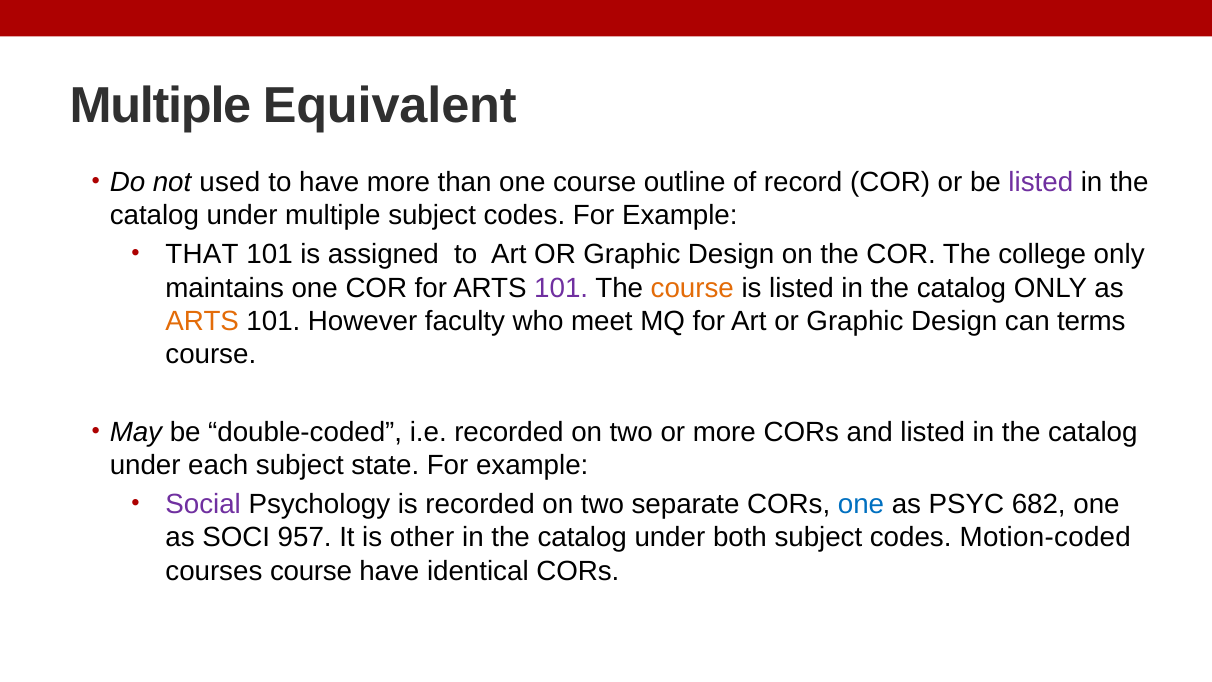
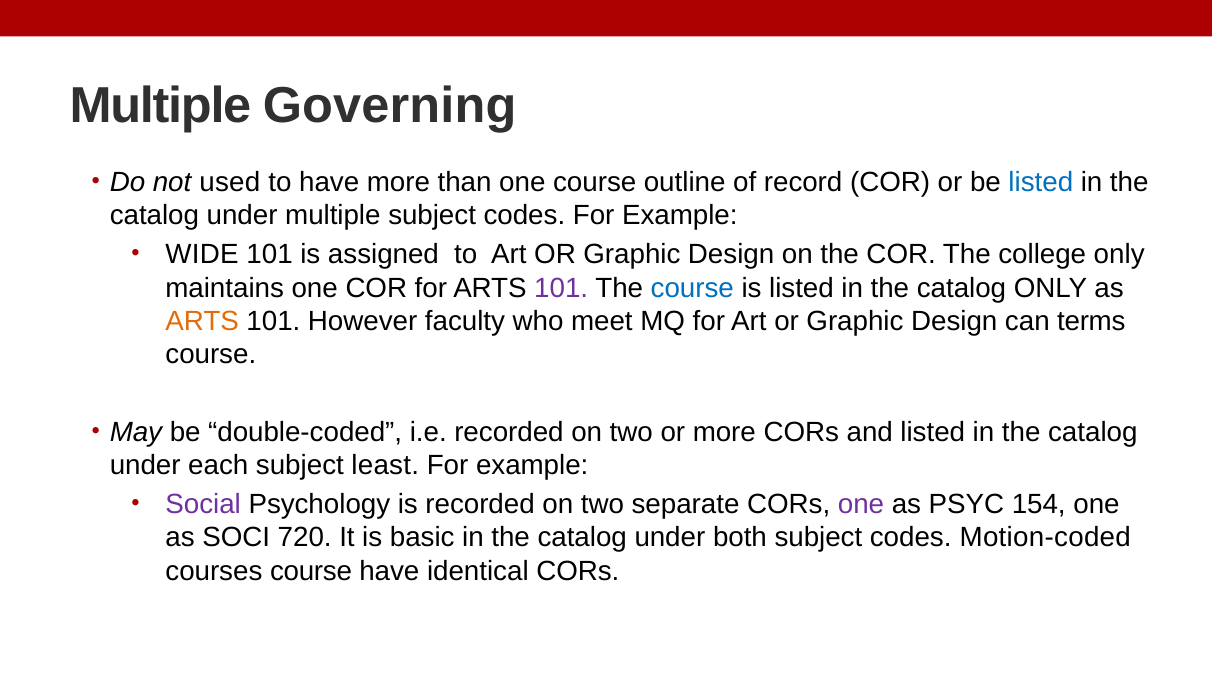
Equivalent: Equivalent -> Governing
listed at (1041, 182) colour: purple -> blue
THAT: THAT -> WIDE
course at (692, 288) colour: orange -> blue
state: state -> least
one at (861, 504) colour: blue -> purple
682: 682 -> 154
957: 957 -> 720
other: other -> basic
